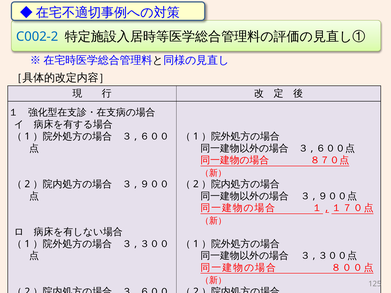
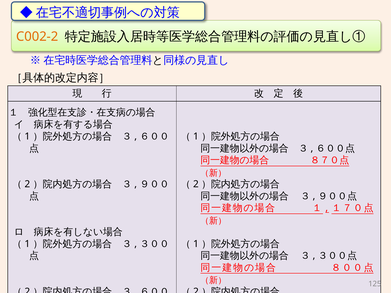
C002-2 colour: blue -> orange
